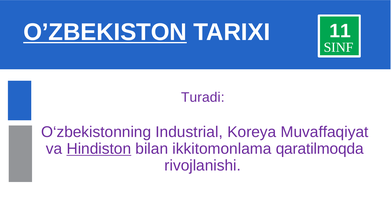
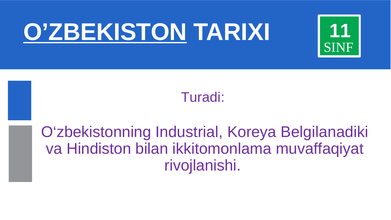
Muvaffaqiyat: Muvaffaqiyat -> Belgilanadiki
Hindiston underline: present -> none
qaratilmoqda: qaratilmoqda -> muvaffaqiyat
